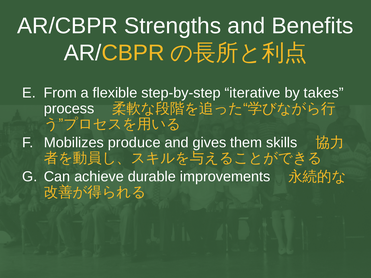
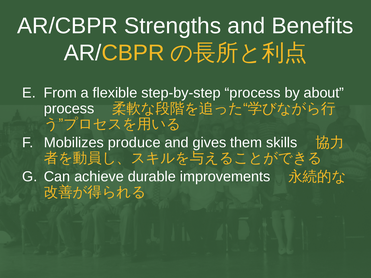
step-by-step iterative: iterative -> process
takes: takes -> about
